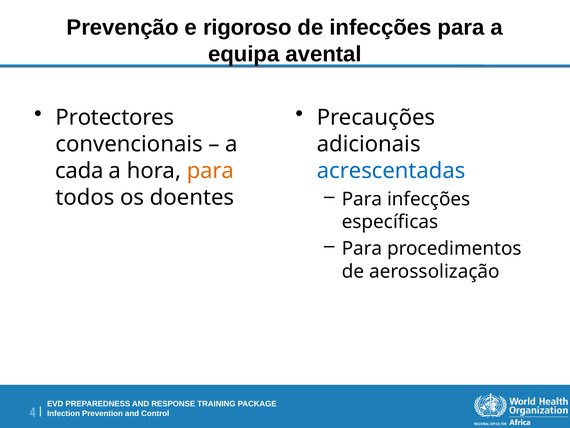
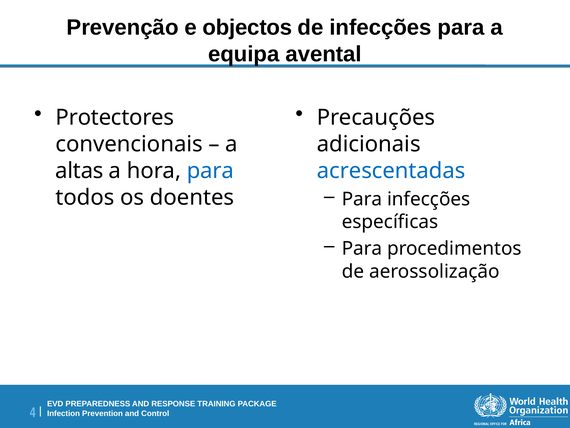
rigoroso: rigoroso -> objectos
cada: cada -> altas
para at (210, 171) colour: orange -> blue
